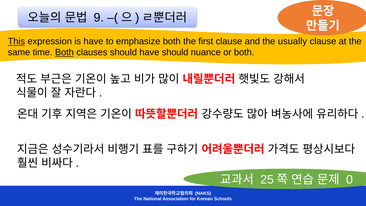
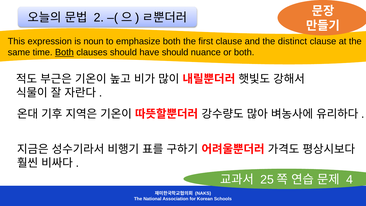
9: 9 -> 2
This underline: present -> none
is have: have -> noun
usually: usually -> distinct
0: 0 -> 4
